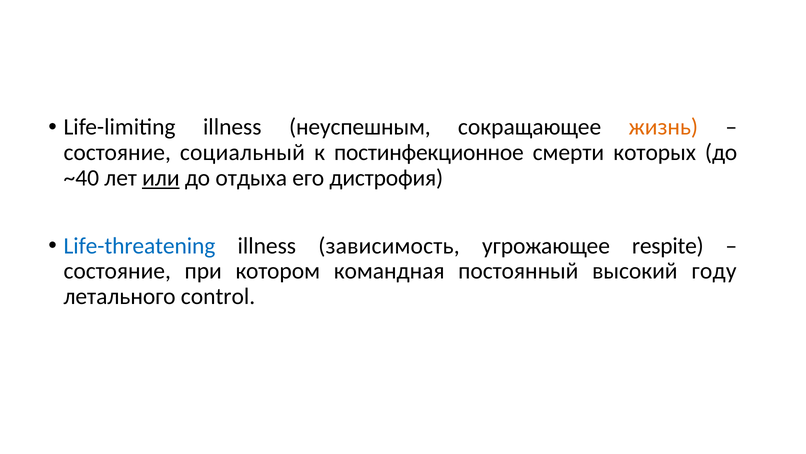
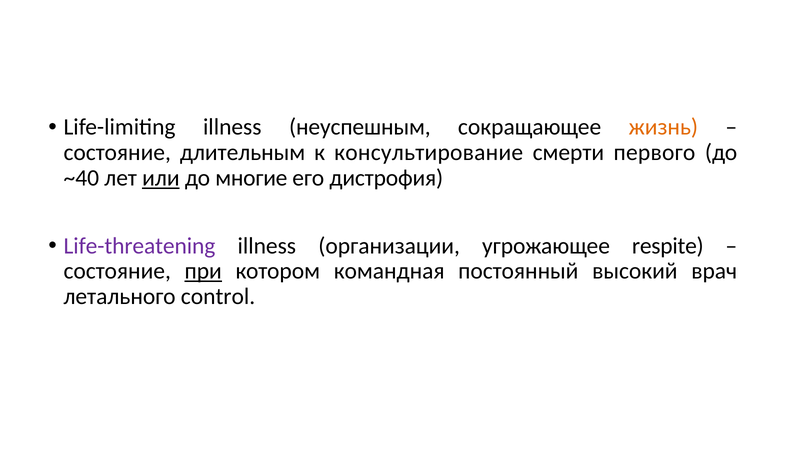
социальный: социальный -> длительным
постинфекционное: постинфекционное -> консультирование
которых: которых -> первого
отдыха: отдыха -> многие
Life-threatening colour: blue -> purple
зависимость: зависимость -> организации
при underline: none -> present
году: году -> врач
